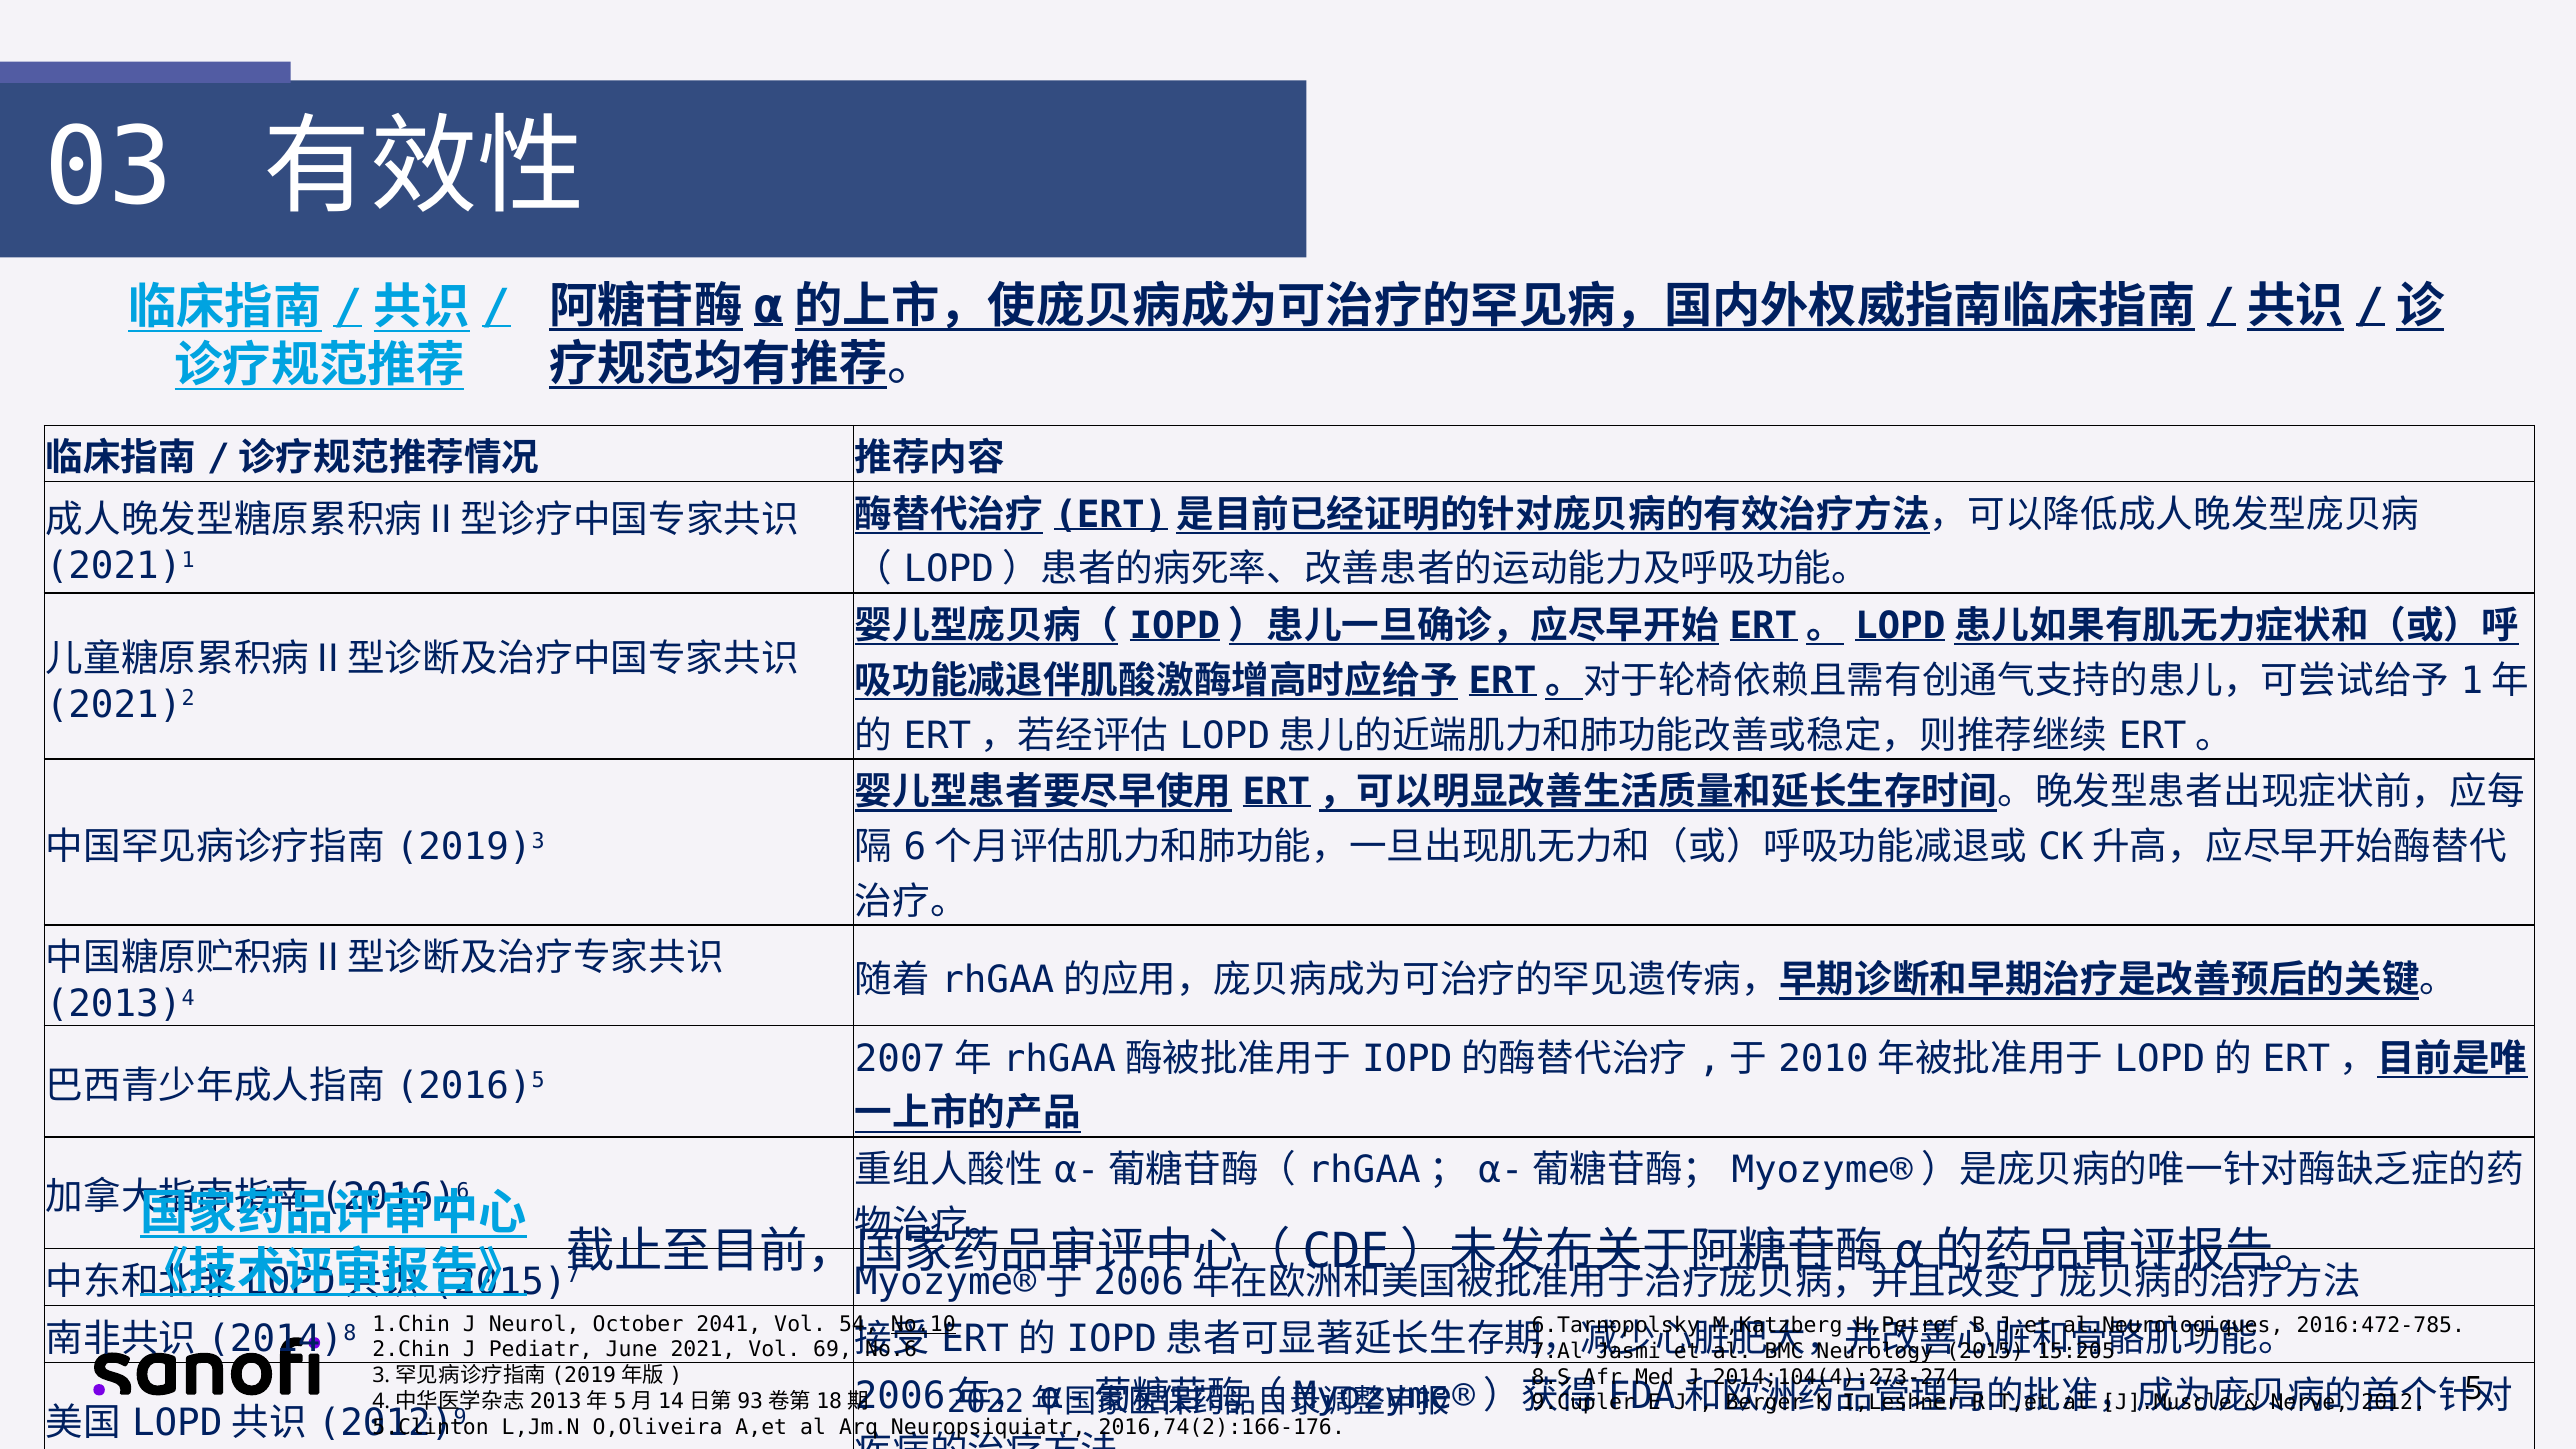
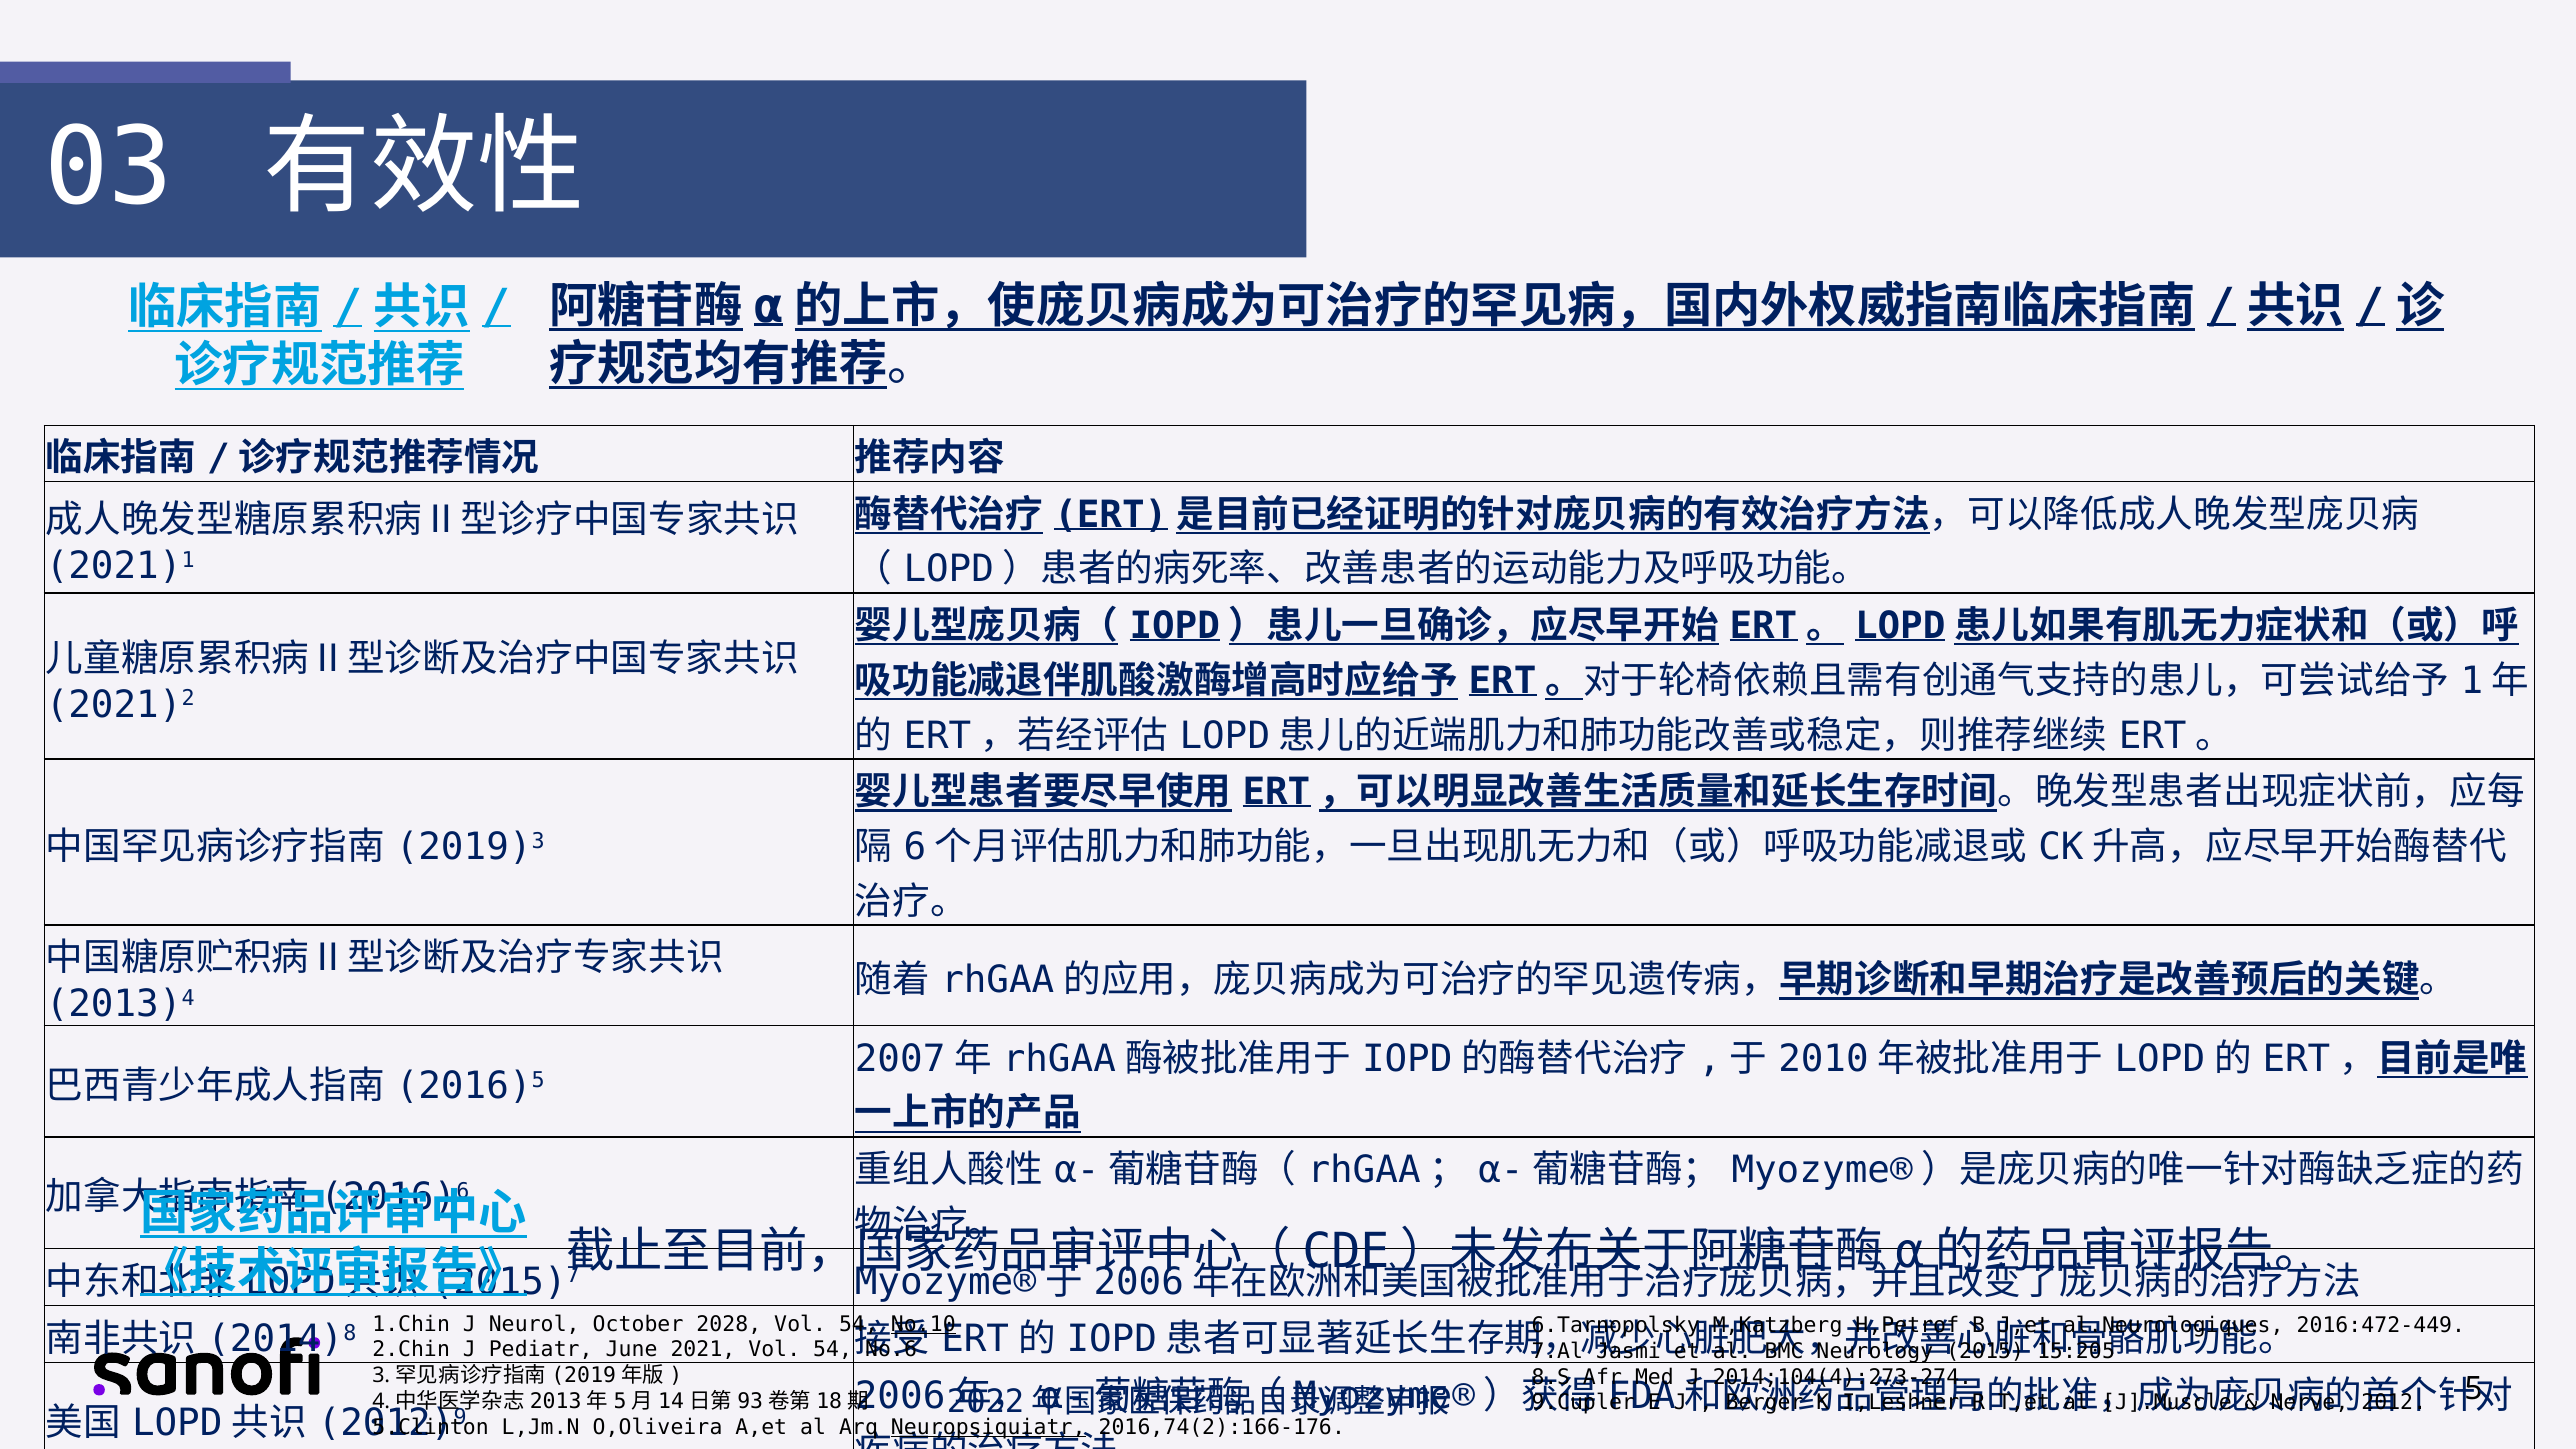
2041: 2041 -> 2028
2016:472-785: 2016:472-785 -> 2016:472-449
2021 Vol 69: 69 -> 54
Neuropsiquiatr underline: none -> present
